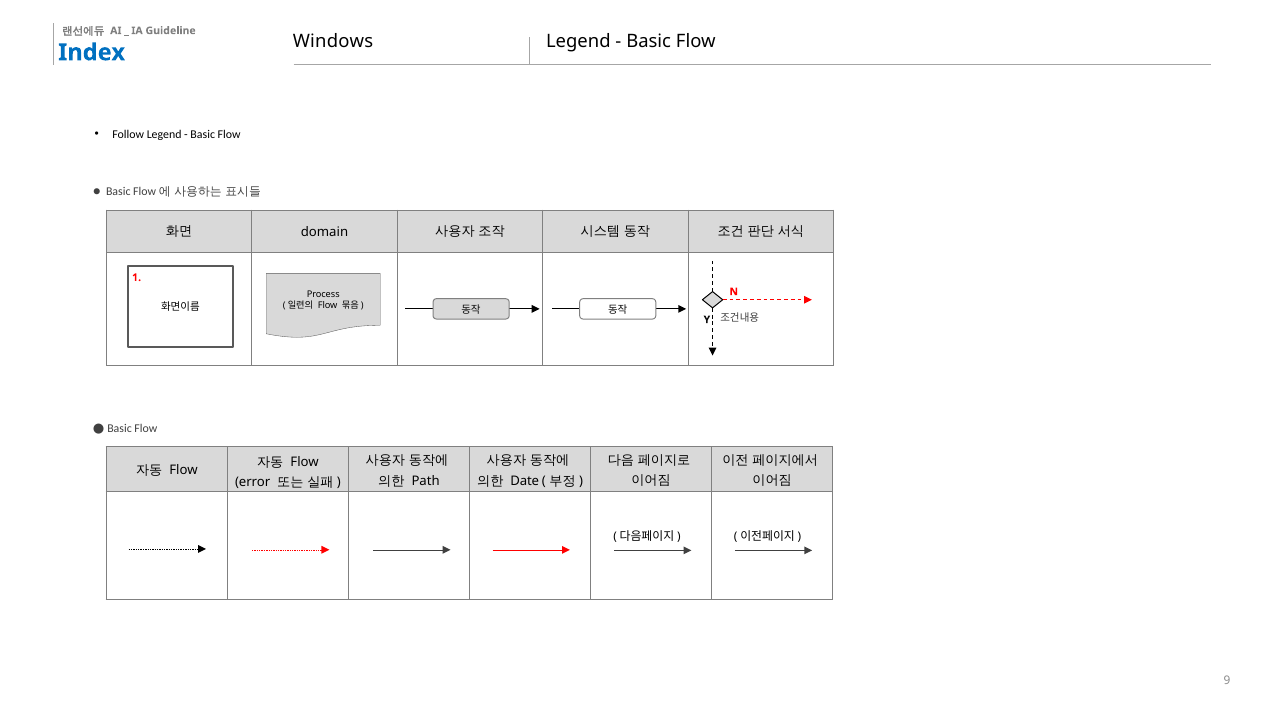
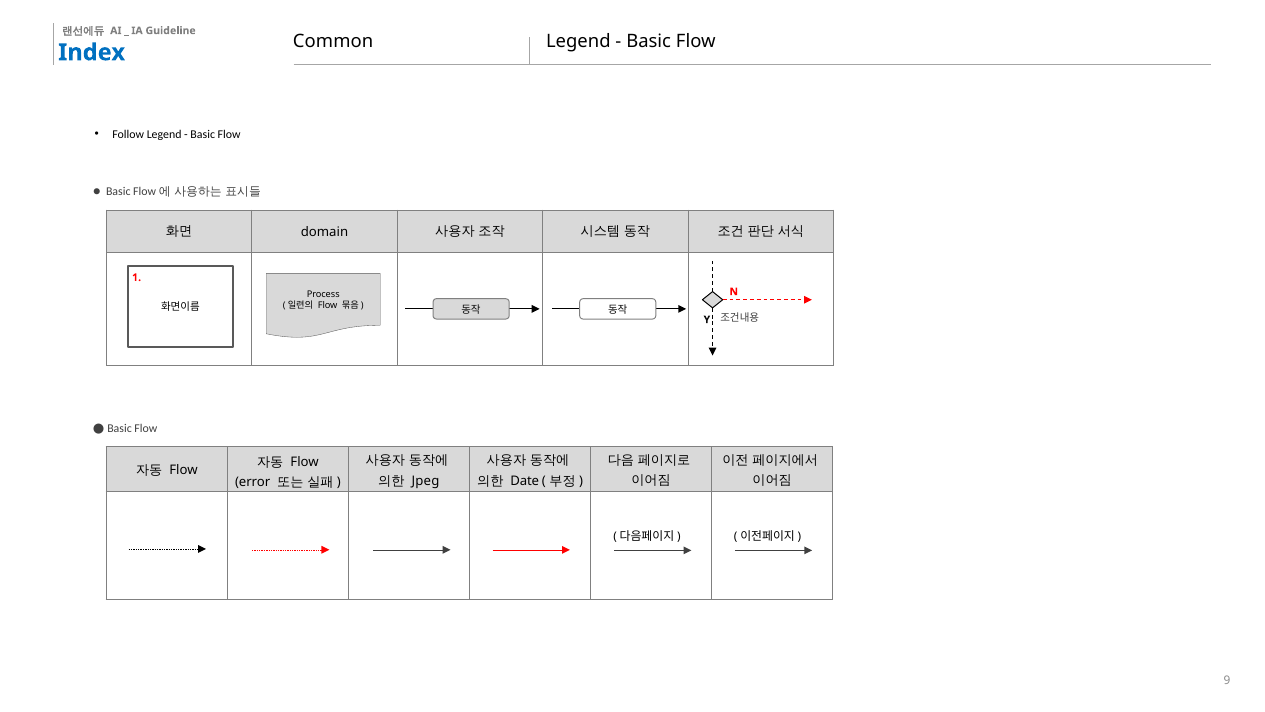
Windows: Windows -> Common
Path: Path -> Jpeg
